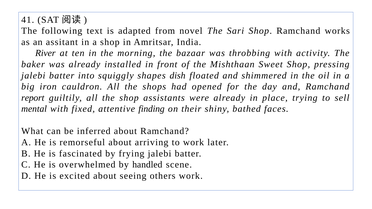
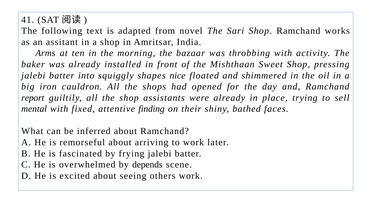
River: River -> Arms
dish: dish -> nice
handled: handled -> depends
